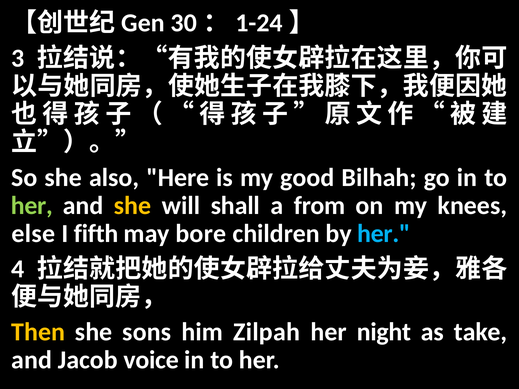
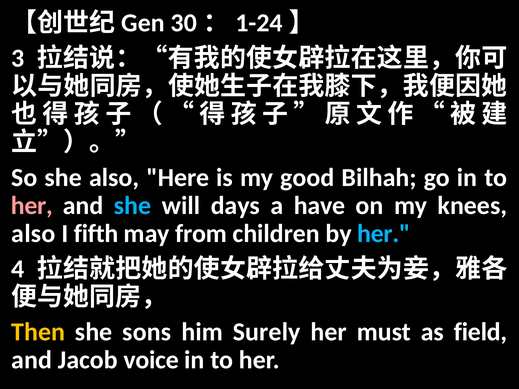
her at (32, 206) colour: light green -> pink
she at (133, 206) colour: yellow -> light blue
shall: shall -> days
from: from -> have
else at (33, 234): else -> also
bore: bore -> from
Zilpah: Zilpah -> Surely
night: night -> must
take: take -> field
